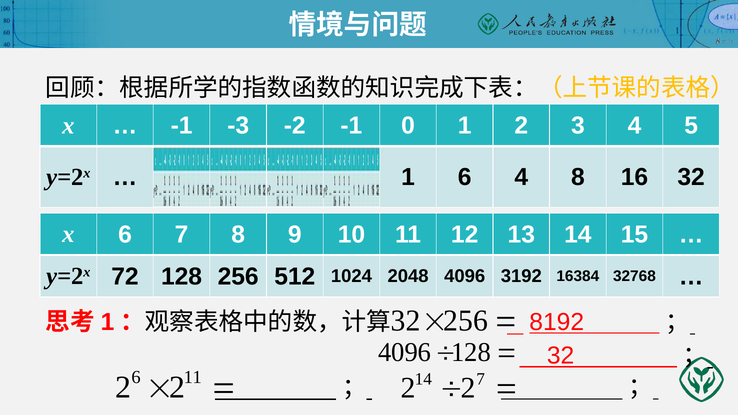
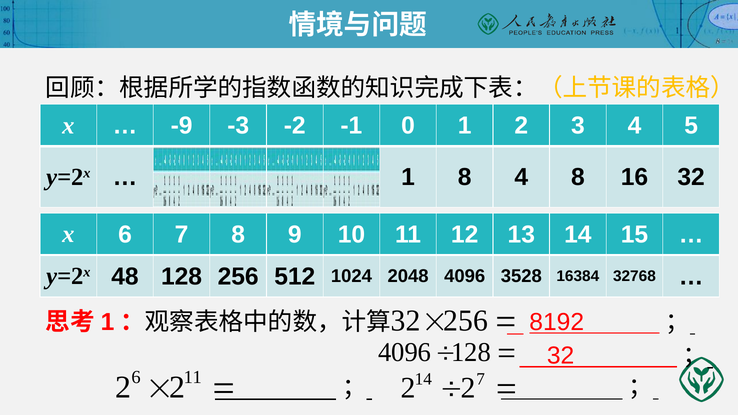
-1 at (182, 126): -1 -> -9
1 6: 6 -> 8
72: 72 -> 48
3192: 3192 -> 3528
